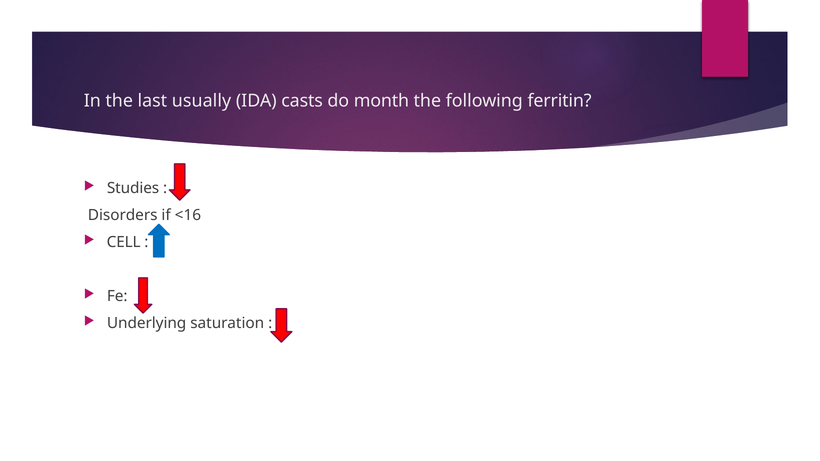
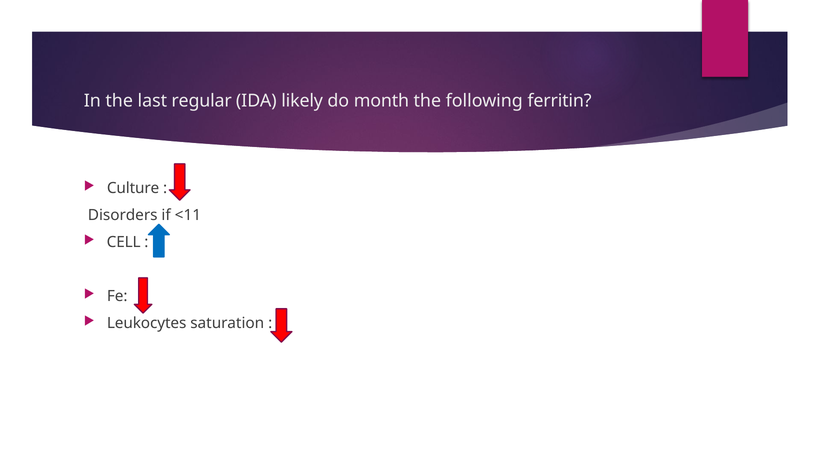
usually: usually -> regular
casts: casts -> likely
Studies: Studies -> Culture
<16: <16 -> <11
Underlying: Underlying -> Leukocytes
